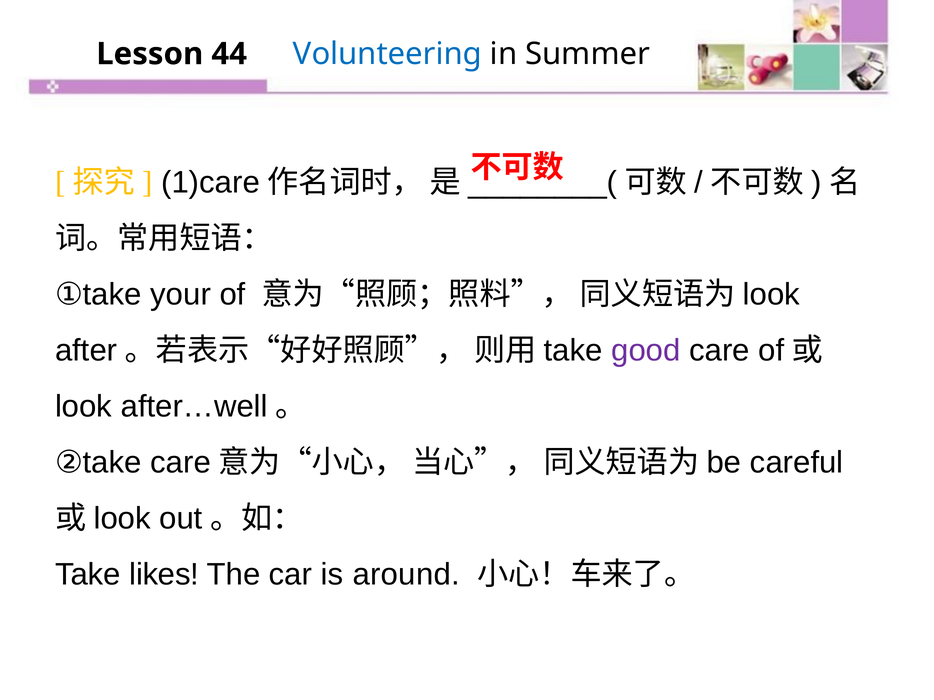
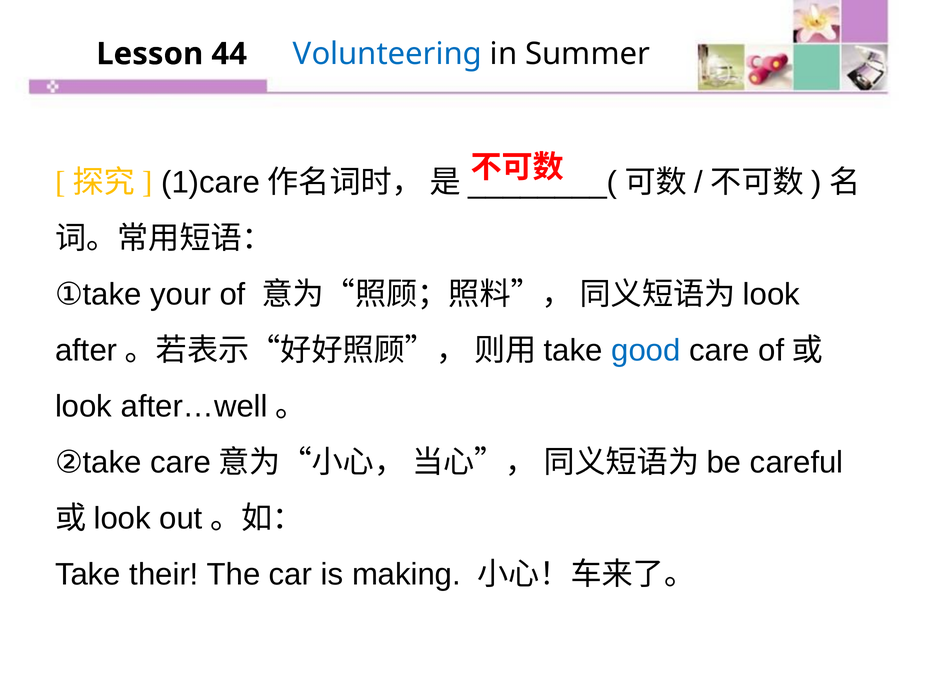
good colour: purple -> blue
likes: likes -> their
around: around -> making
